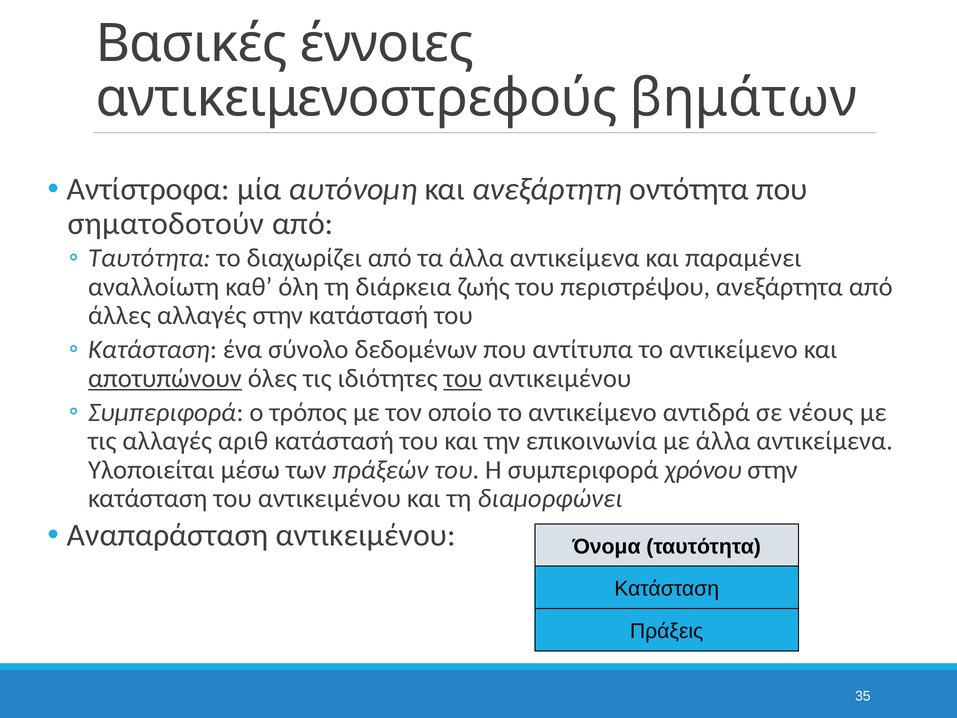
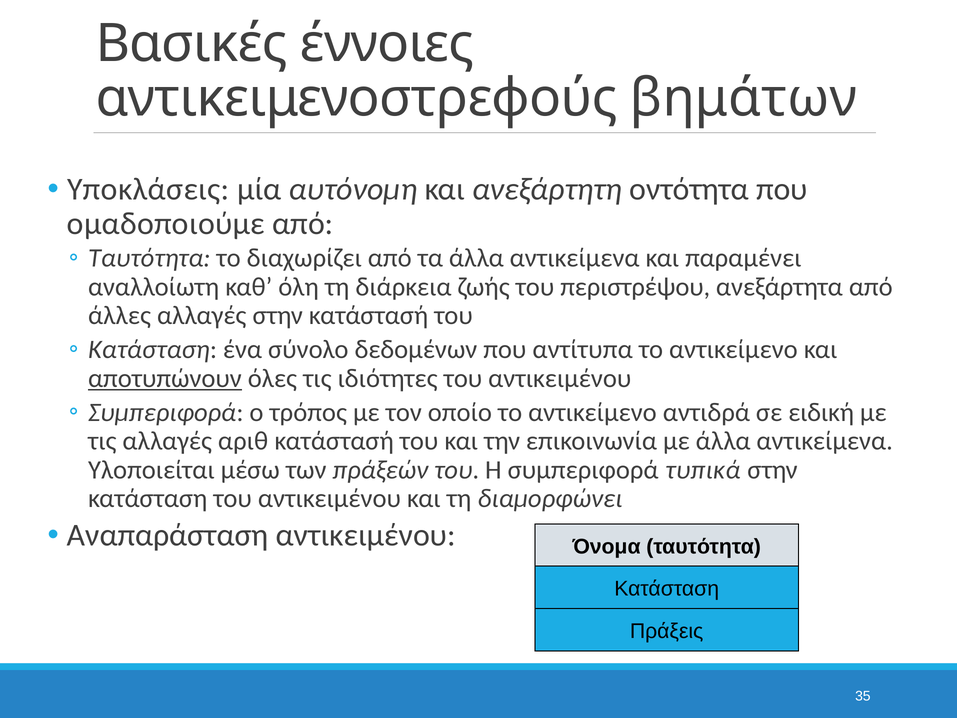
Αντίστροφα: Αντίστροφα -> Υποκλάσεις
σηματοδοτούν: σηματοδοτούν -> ομαδοποιούμε
του at (463, 378) underline: present -> none
νέους: νέους -> ειδική
χρόνου: χρόνου -> τυπικά
